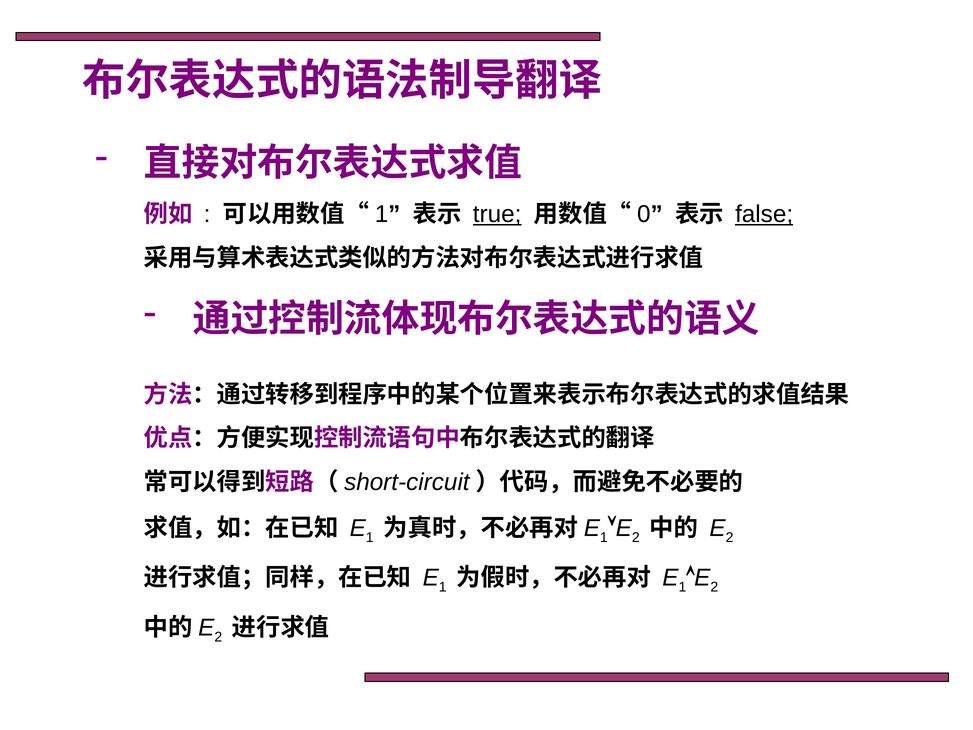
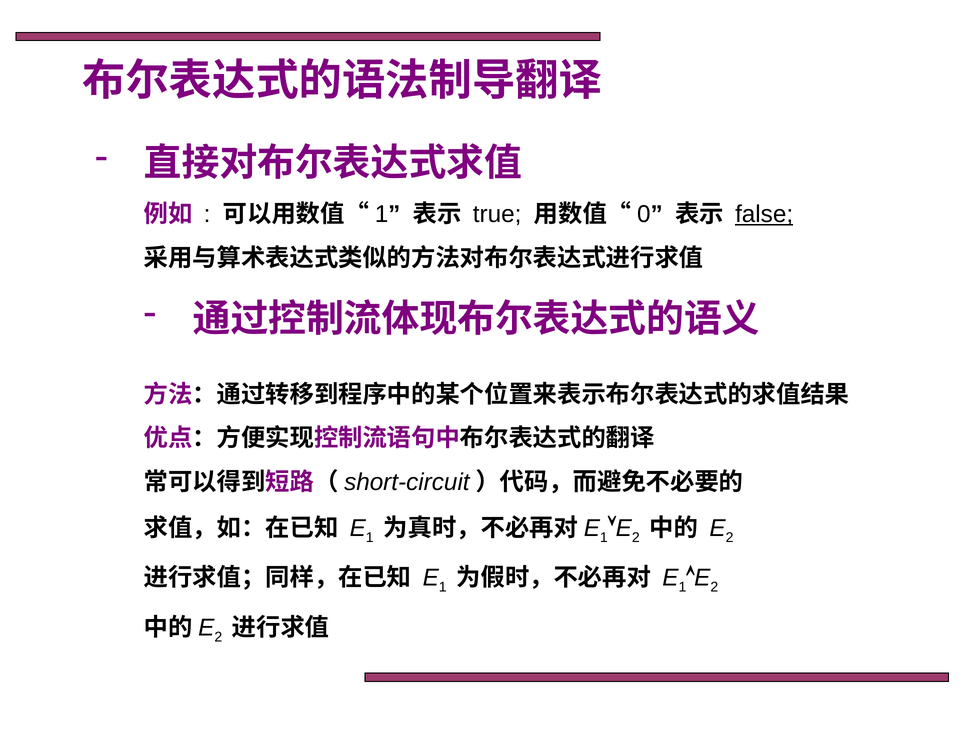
true underline: present -> none
